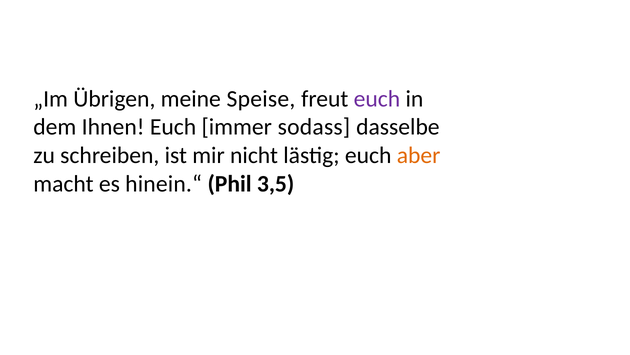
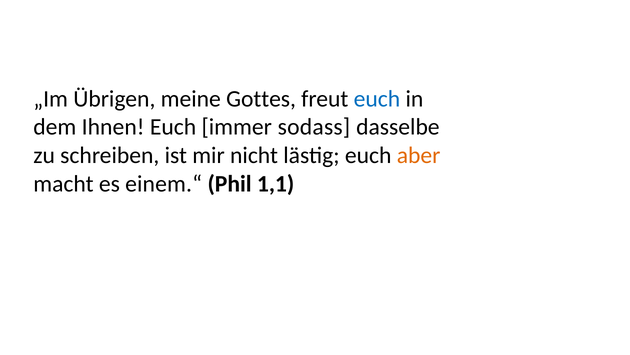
Speise: Speise -> Gottes
euch at (377, 99) colour: purple -> blue
hinein.“: hinein.“ -> einem.“
3,5: 3,5 -> 1,1
